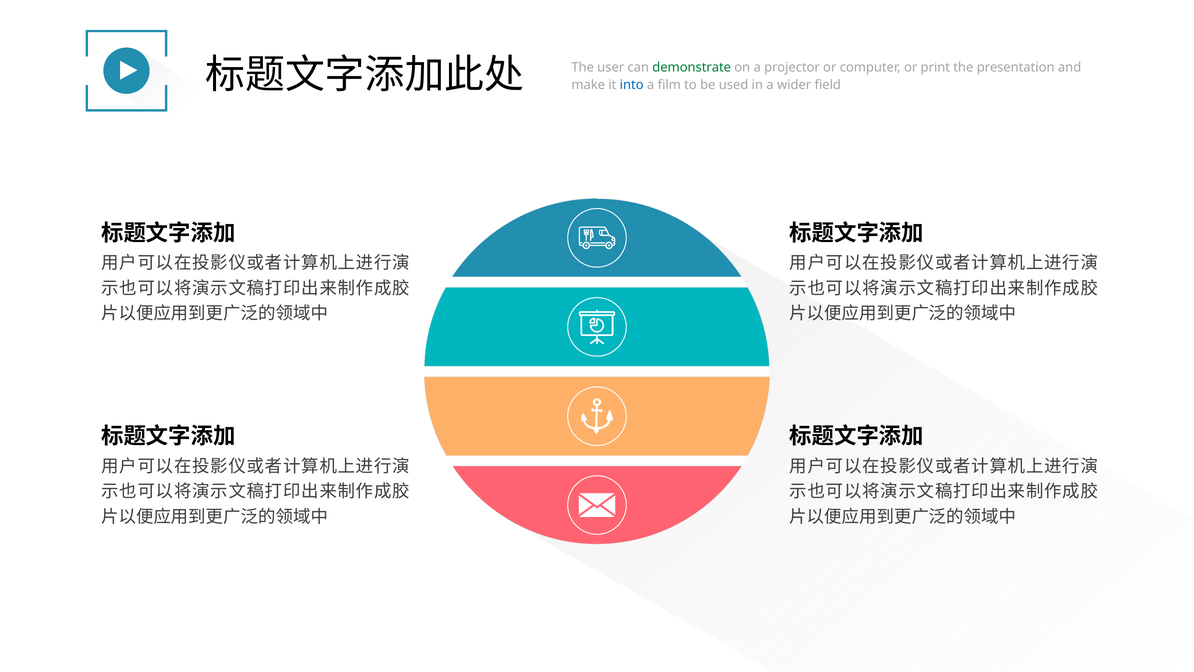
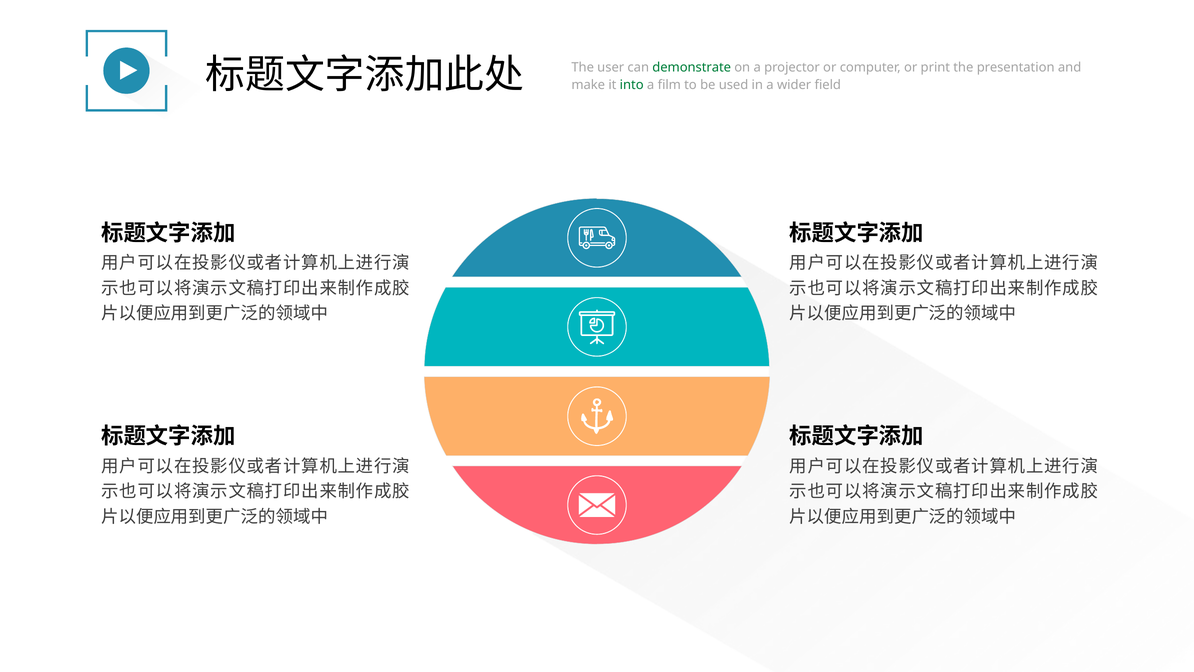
into colour: blue -> green
